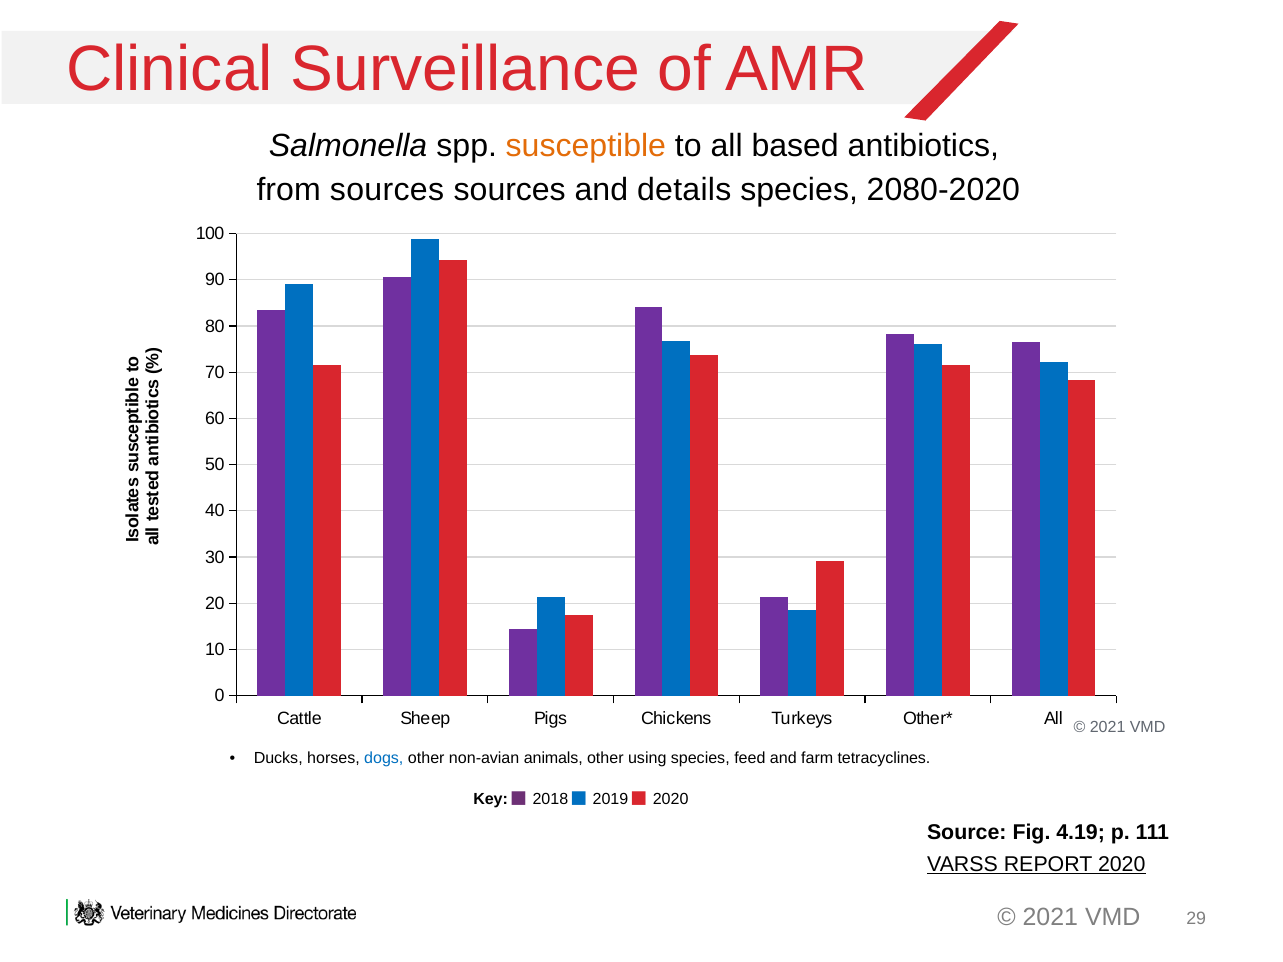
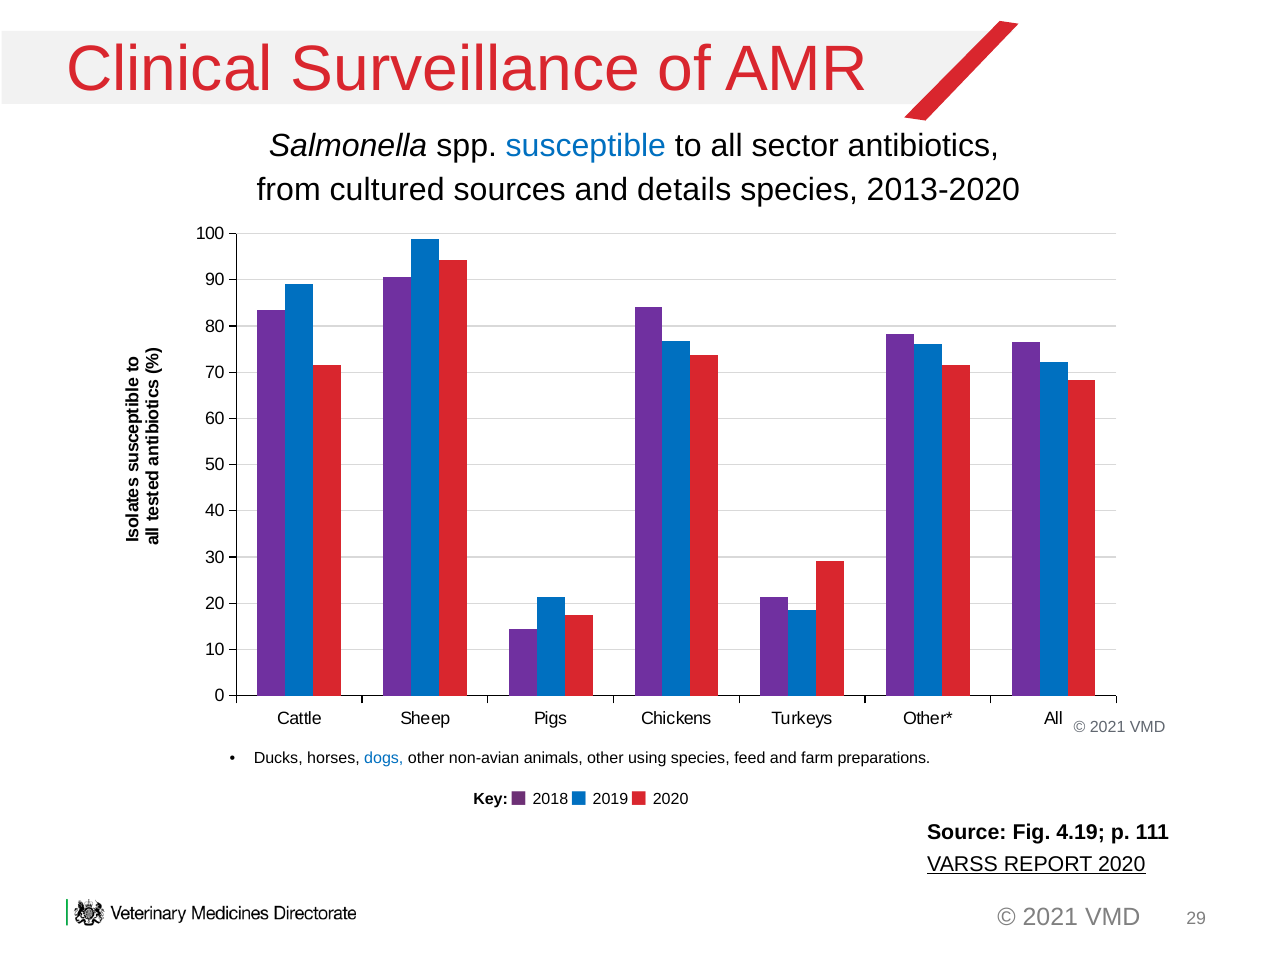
susceptible colour: orange -> blue
based: based -> sector
from sources: sources -> cultured
2080-2020: 2080-2020 -> 2013-2020
tetracyclines: tetracyclines -> preparations
